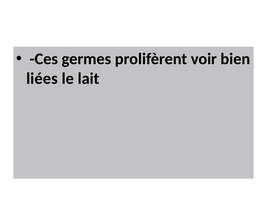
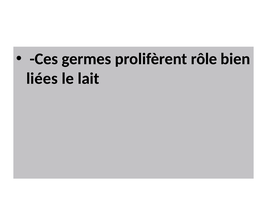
voir: voir -> rôle
